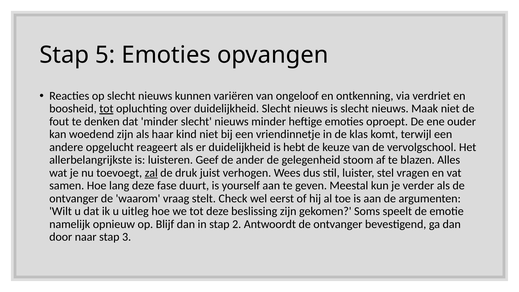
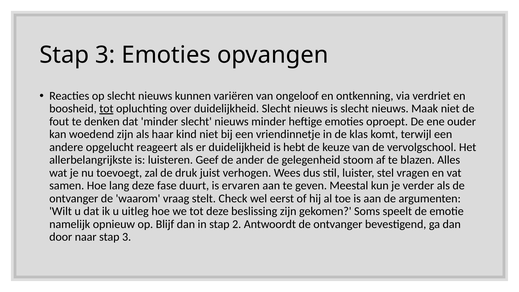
5 at (105, 55): 5 -> 3
zal underline: present -> none
yourself: yourself -> ervaren
